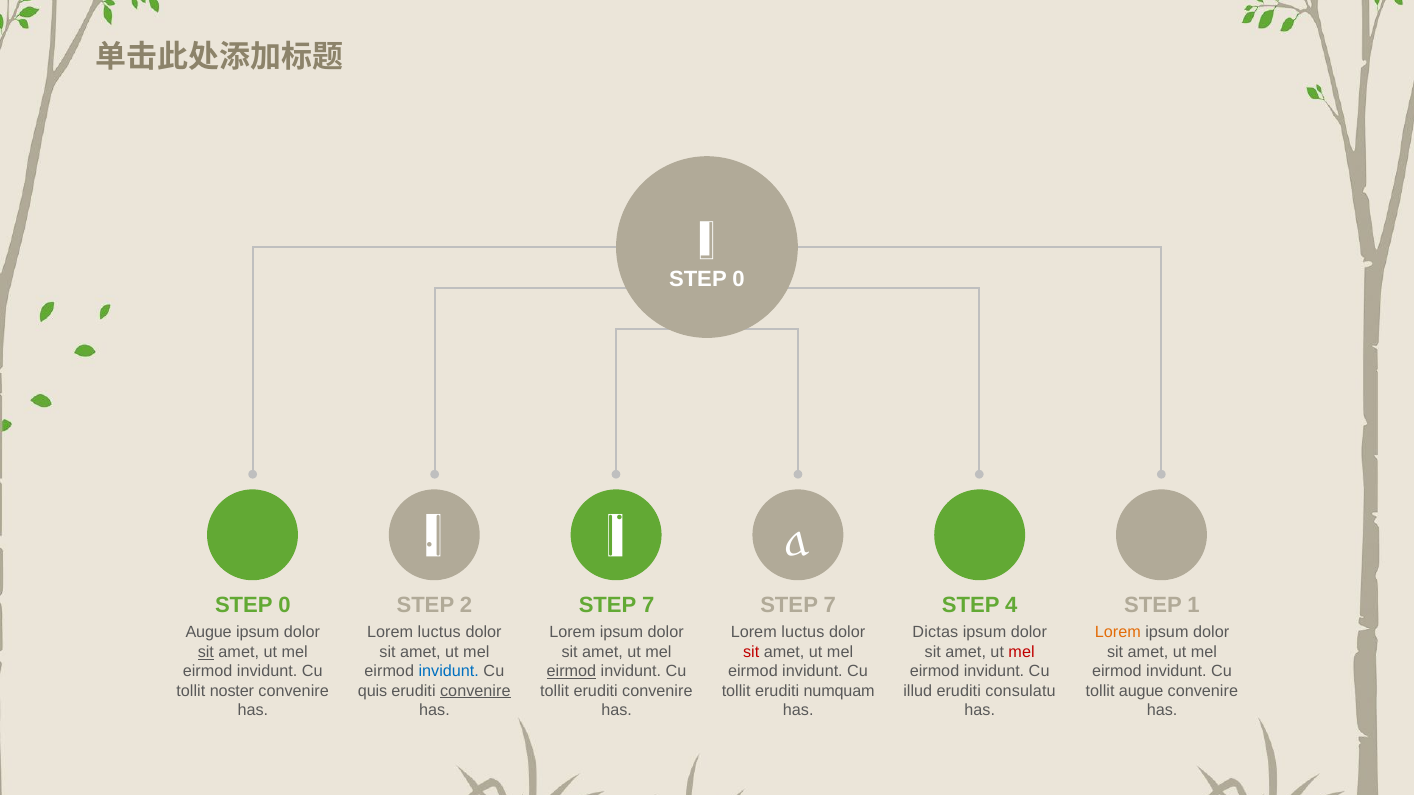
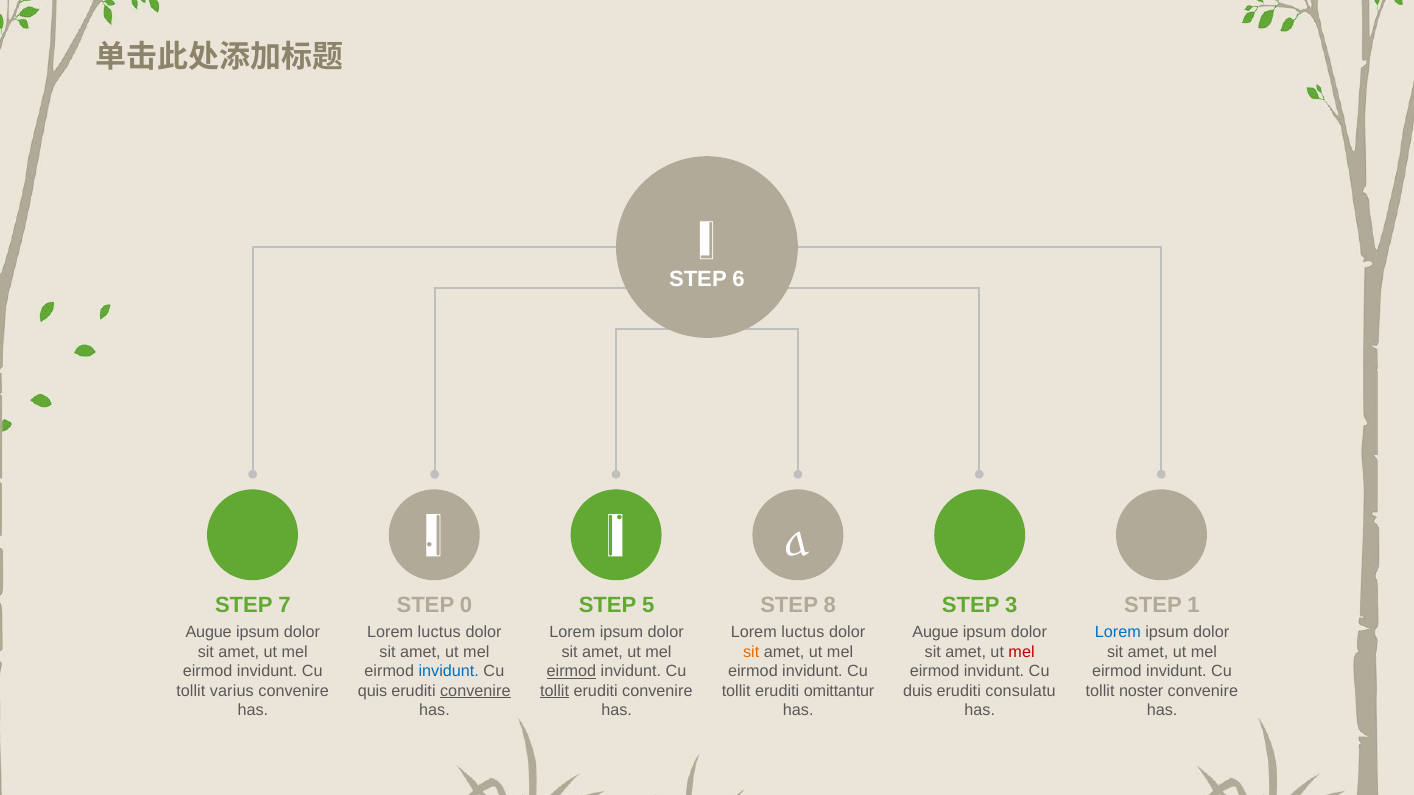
0 at (739, 279): 0 -> 6
0 at (284, 606): 0 -> 7
2: 2 -> 0
7 at (648, 606): 7 -> 5
7 at (830, 606): 7 -> 8
4: 4 -> 3
Dictas at (935, 633): Dictas -> Augue
Lorem at (1118, 633) colour: orange -> blue
sit at (206, 652) underline: present -> none
sit at (751, 652) colour: red -> orange
noster: noster -> varius
tollit at (555, 691) underline: none -> present
numquam: numquam -> omittantur
illud: illud -> duis
tollit augue: augue -> noster
